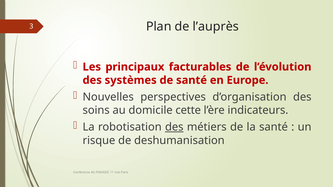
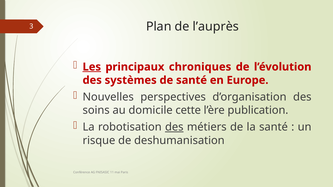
Les underline: none -> present
facturables: facturables -> chroniques
indicateurs: indicateurs -> publication
